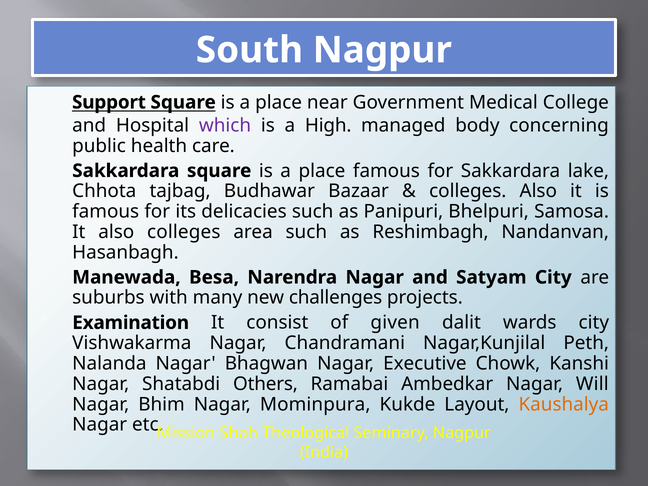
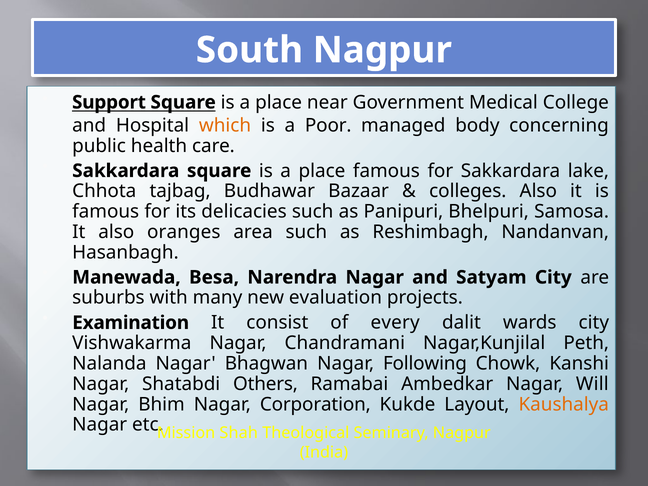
which colour: purple -> orange
High: High -> Poor
also colleges: colleges -> oranges
challenges: challenges -> evaluation
given: given -> every
Executive: Executive -> Following
Mominpura: Mominpura -> Corporation
